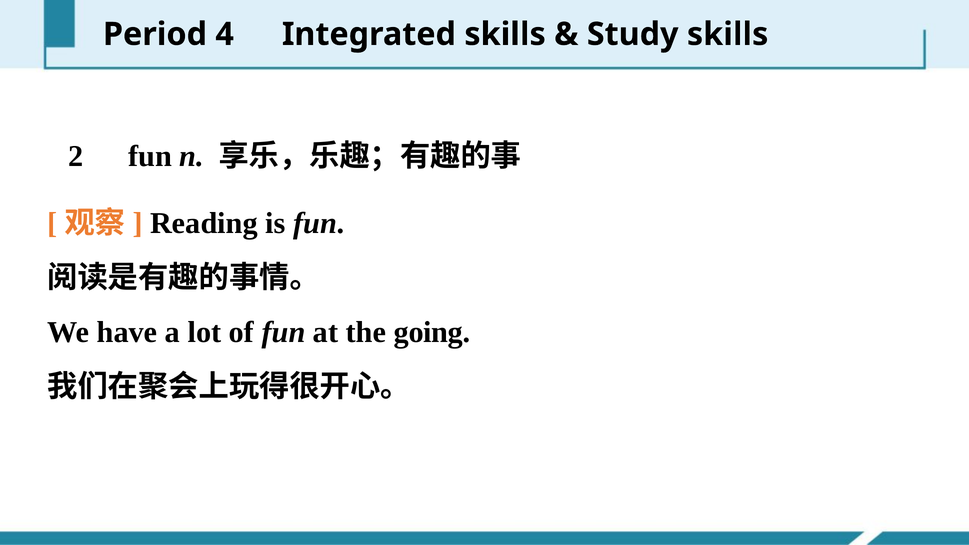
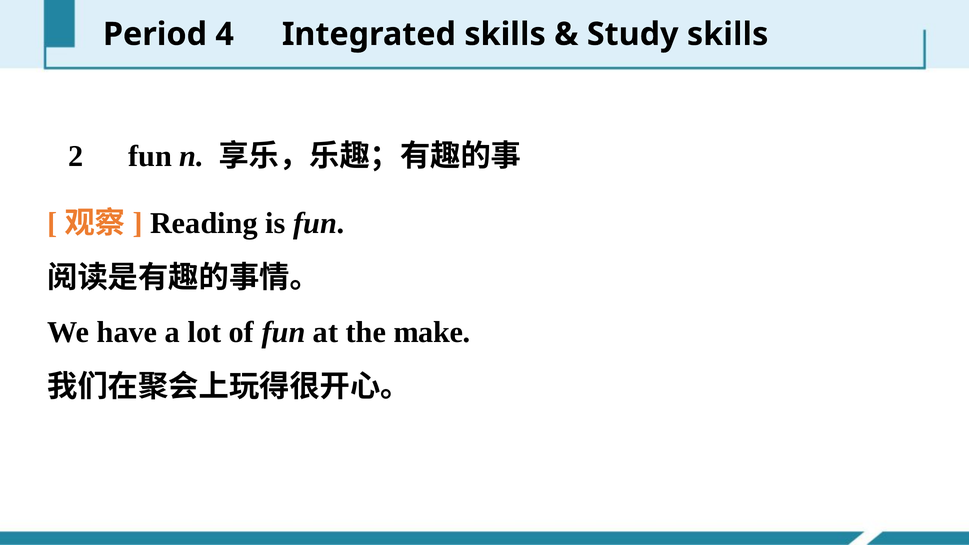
going: going -> make
